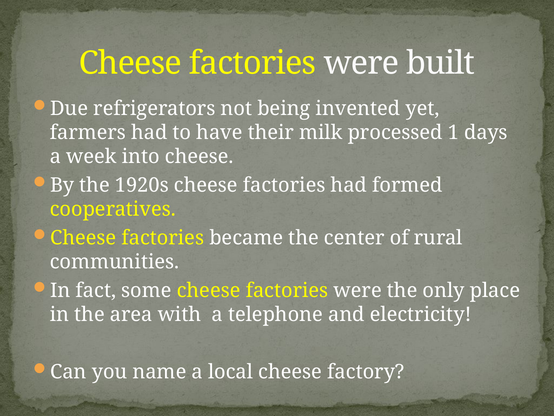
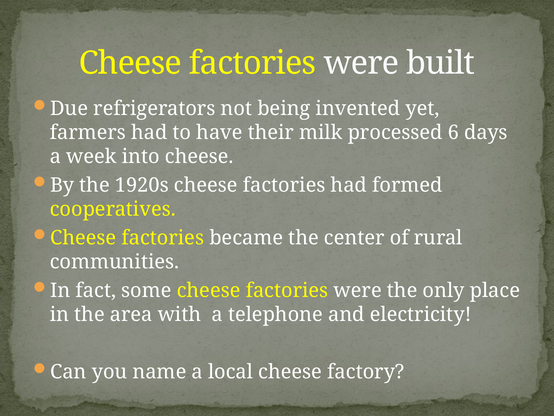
1: 1 -> 6
